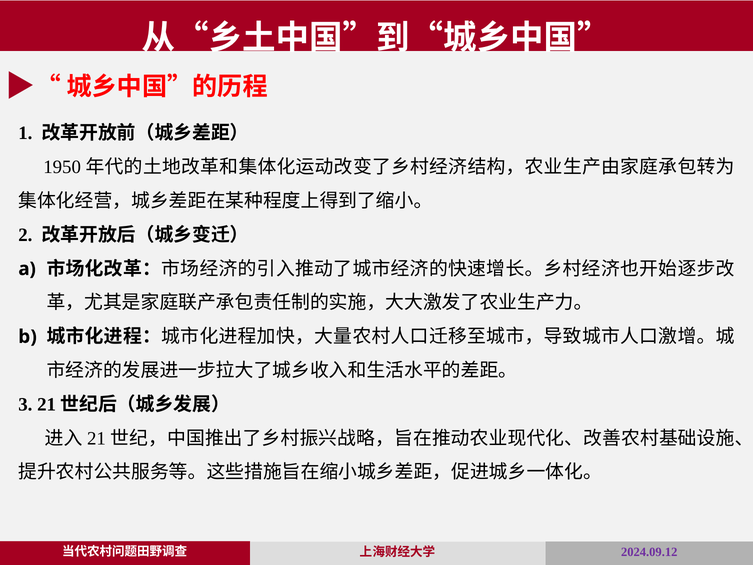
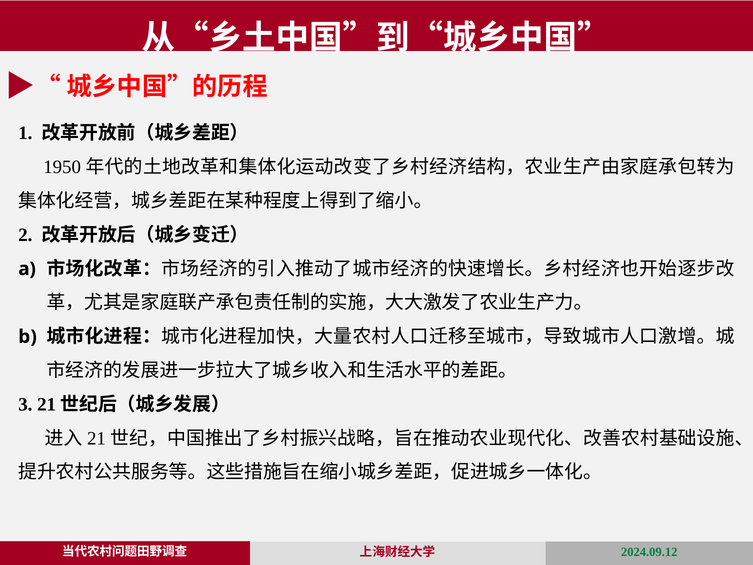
2024.09.12 colour: purple -> green
